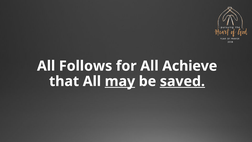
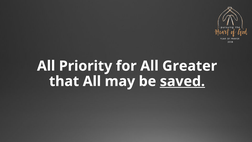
Follows: Follows -> Priority
Achieve: Achieve -> Greater
may underline: present -> none
